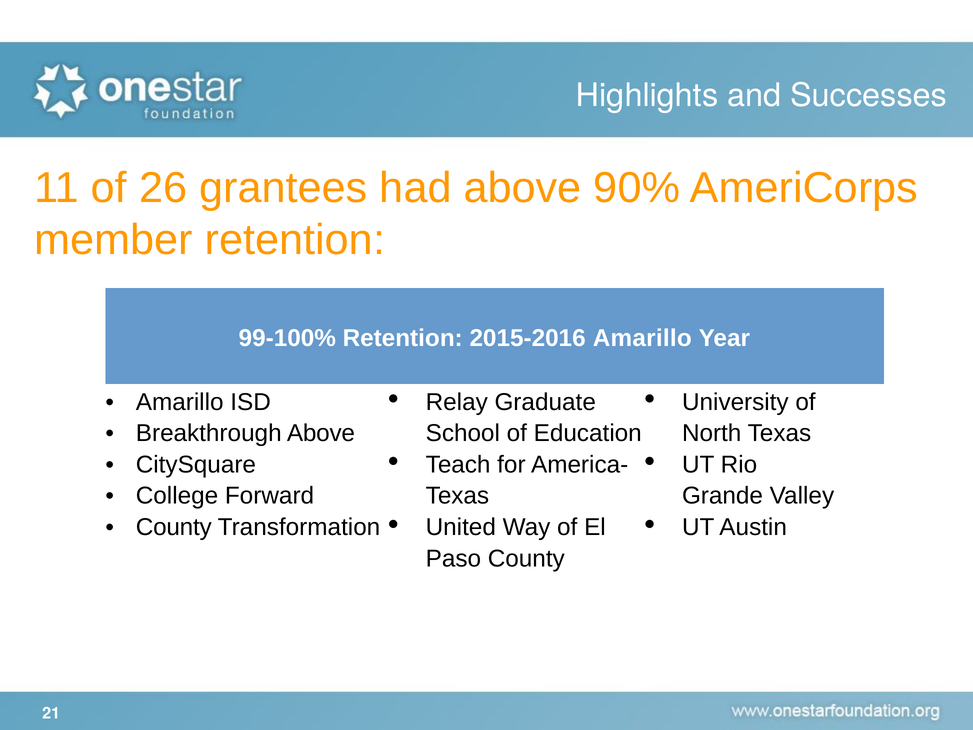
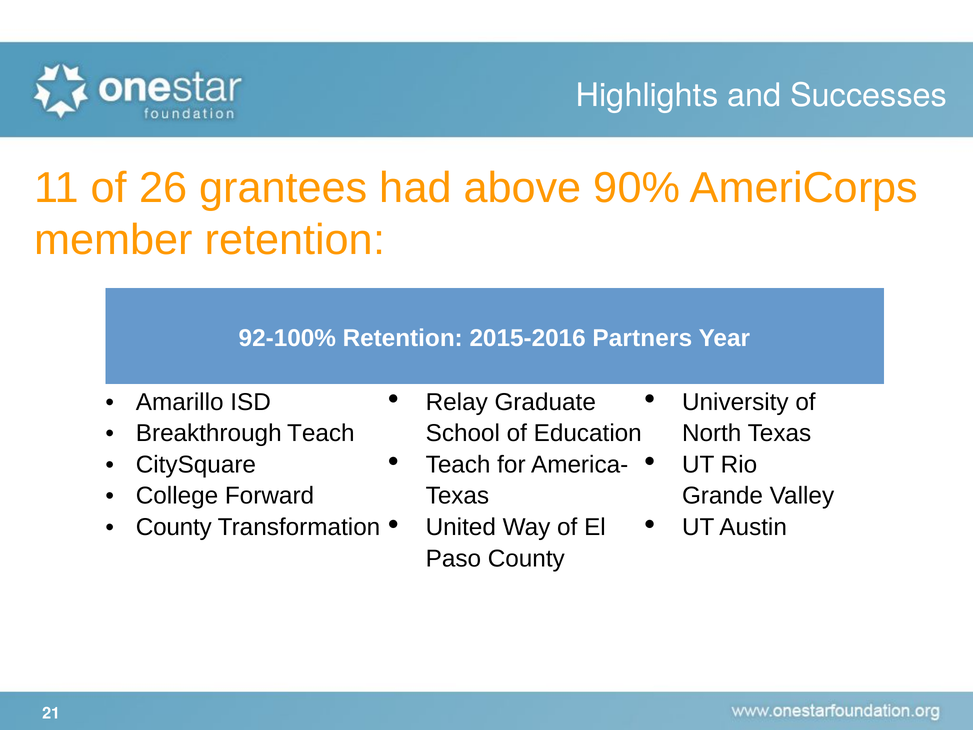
99-100%: 99-100% -> 92-100%
2015-2016 Amarillo: Amarillo -> Partners
Breakthrough Above: Above -> Teach
